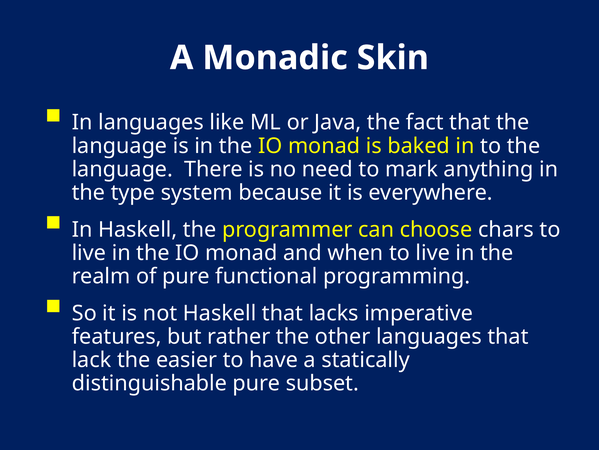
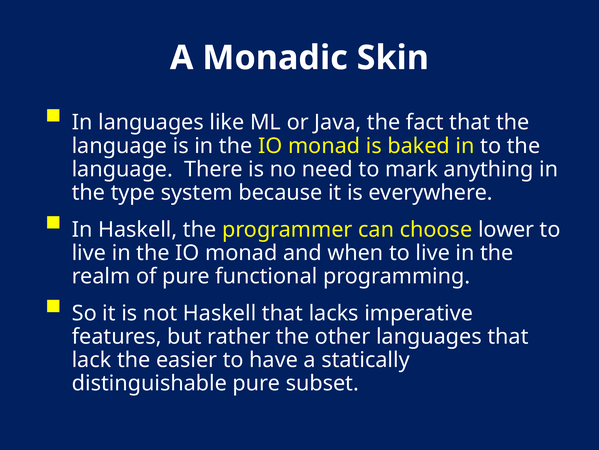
chars: chars -> lower
